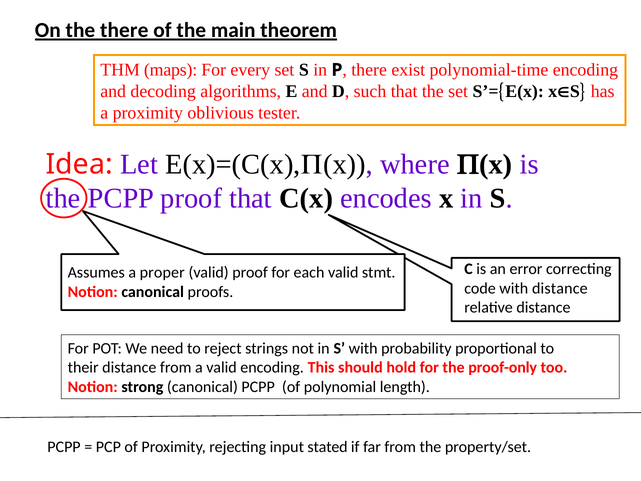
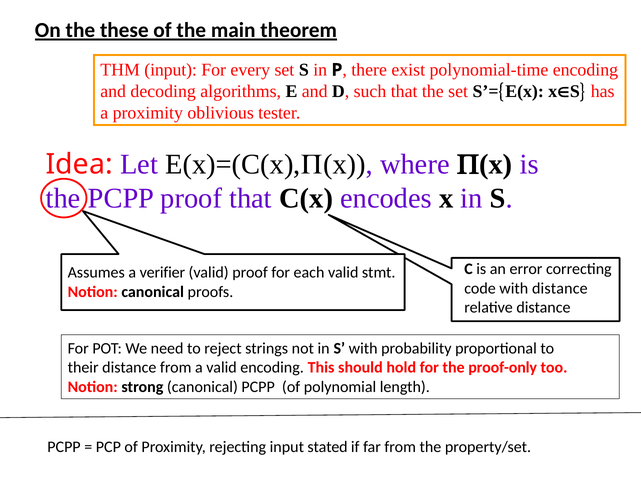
the there: there -> these
THM maps: maps -> input
proper: proper -> verifier
